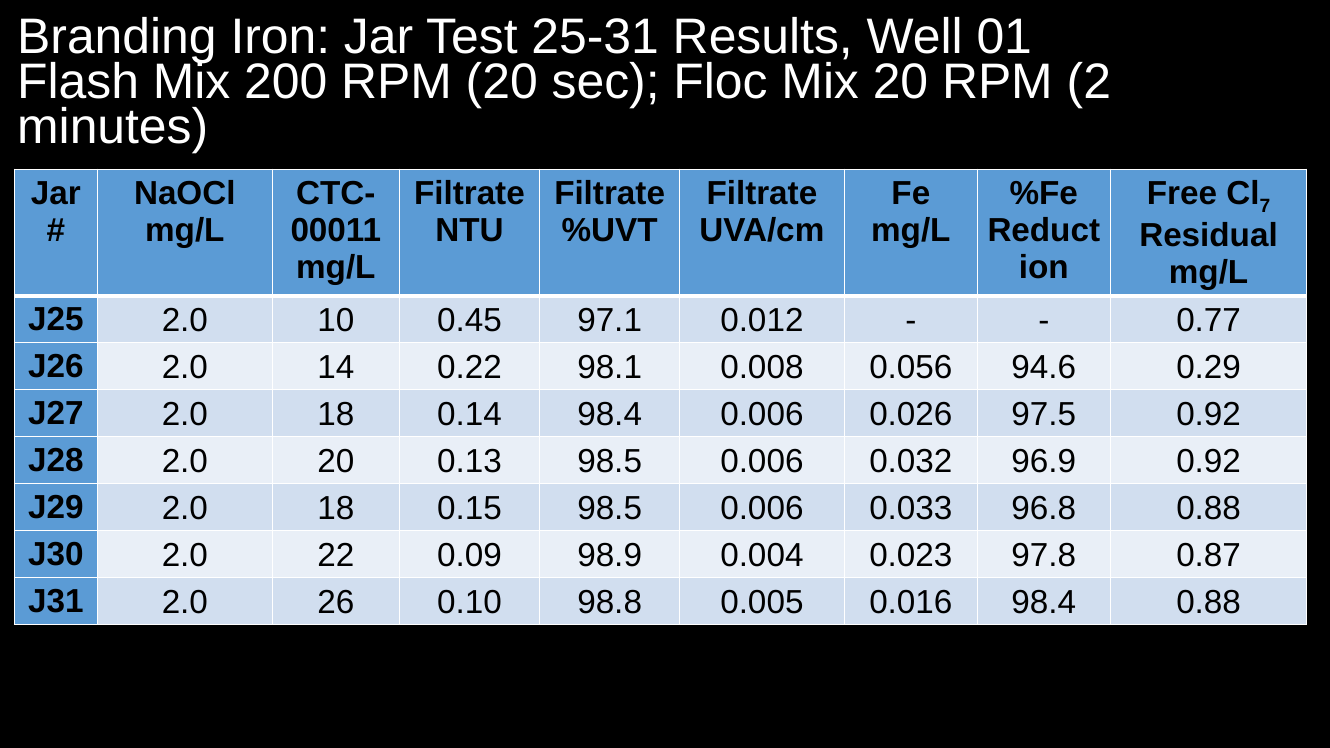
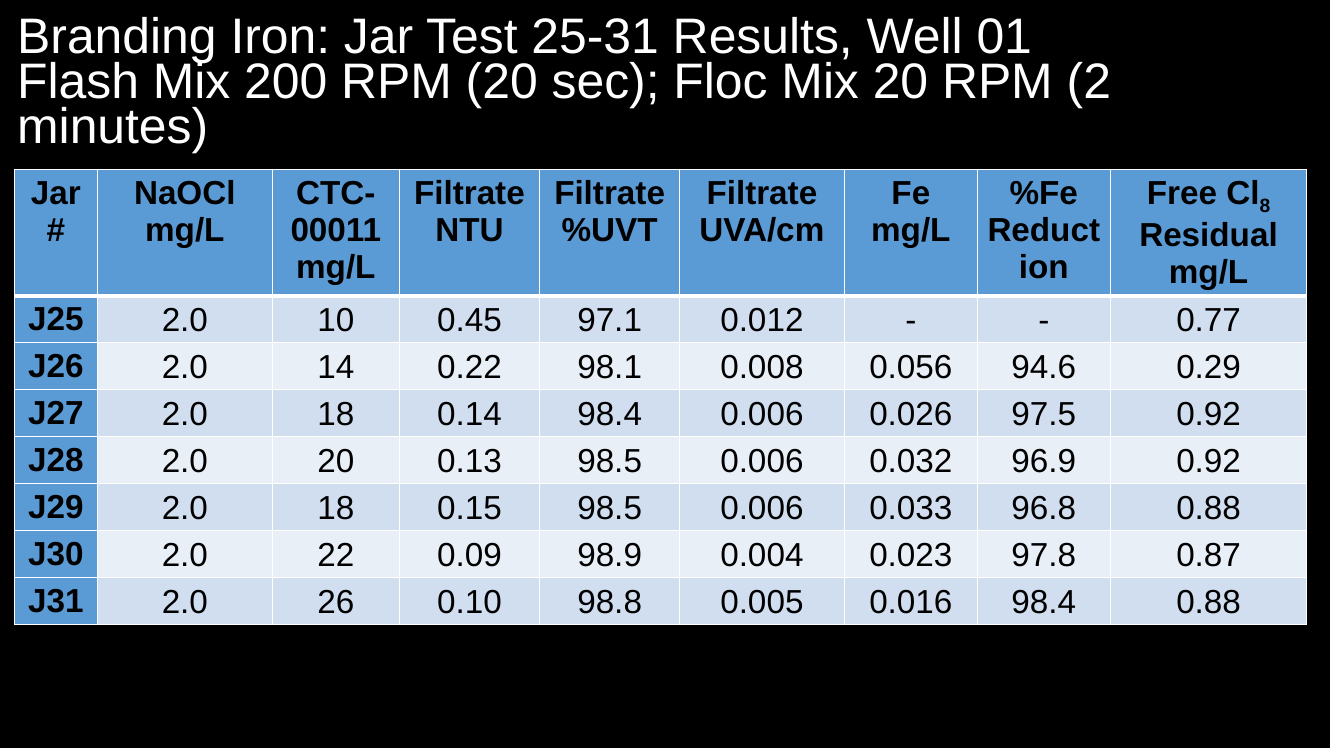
7: 7 -> 8
